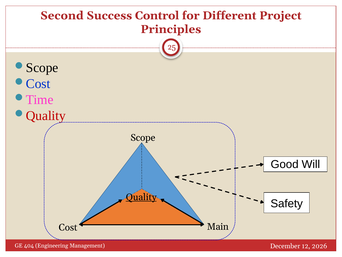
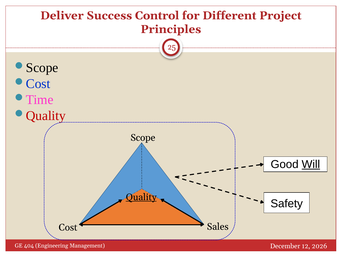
Second: Second -> Deliver
Will underline: none -> present
Main: Main -> Sales
